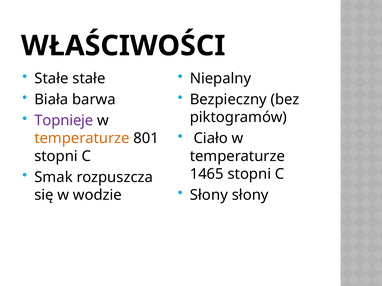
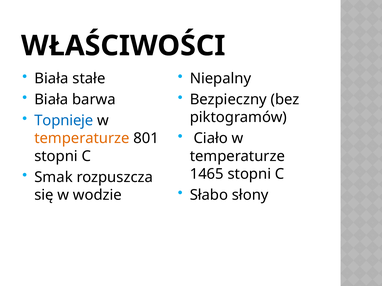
Stałe at (51, 79): Stałe -> Biała
Topnieje colour: purple -> blue
Słony at (209, 195): Słony -> Słabo
